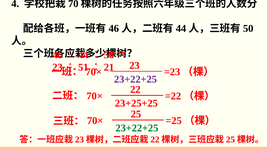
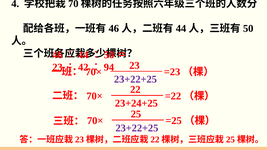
51: 51 -> 42
21: 21 -> 94
23+25+25: 23+25+25 -> 23+24+25
23+22+25 at (137, 128) colour: green -> purple
